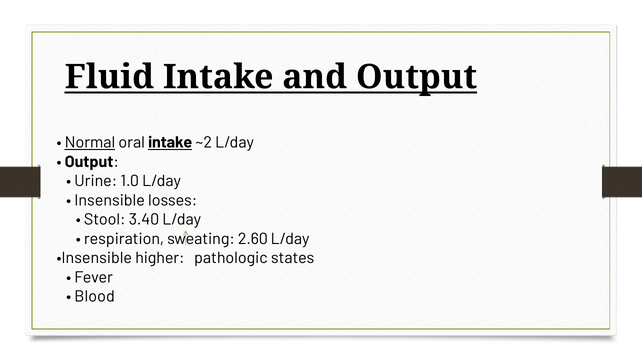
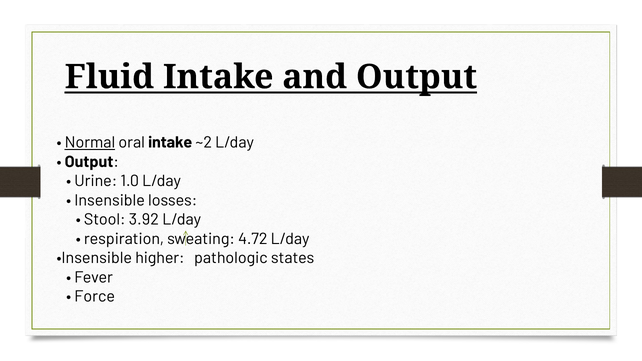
intake at (170, 143) underline: present -> none
3.40: 3.40 -> 3.92
2.60: 2.60 -> 4.72
Blood: Blood -> Force
